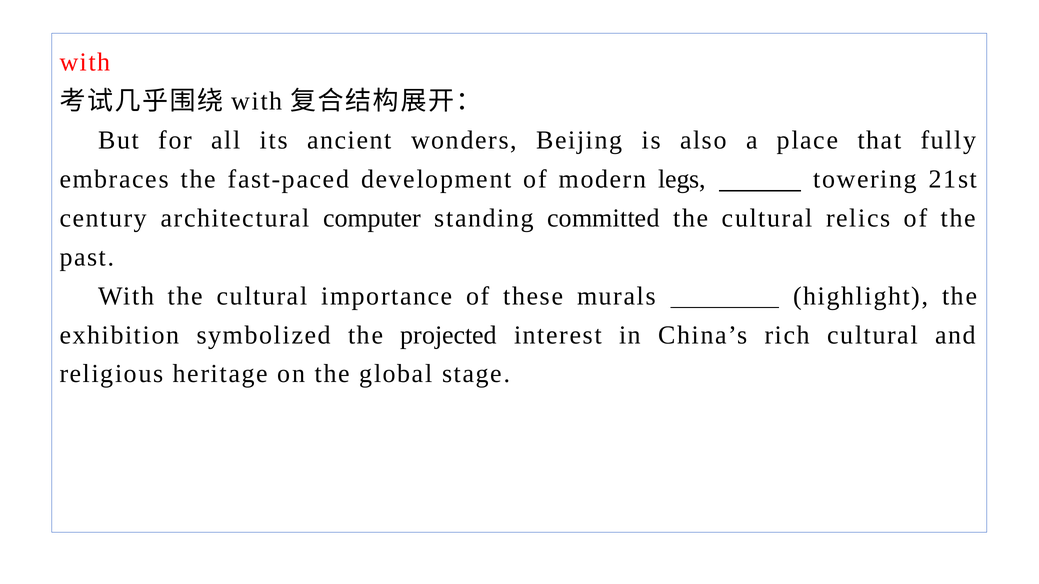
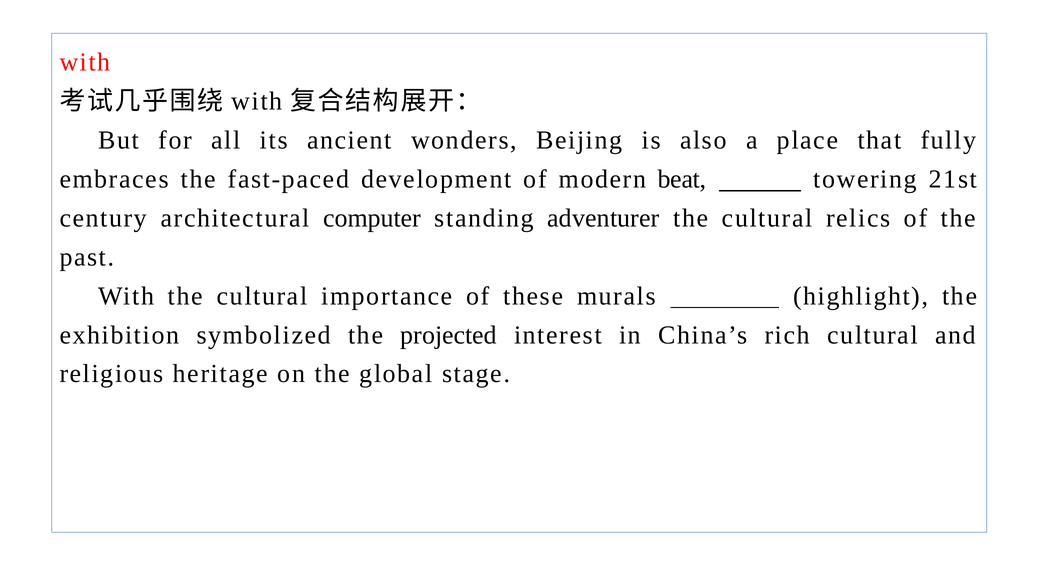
legs: legs -> beat
committed: committed -> adventurer
